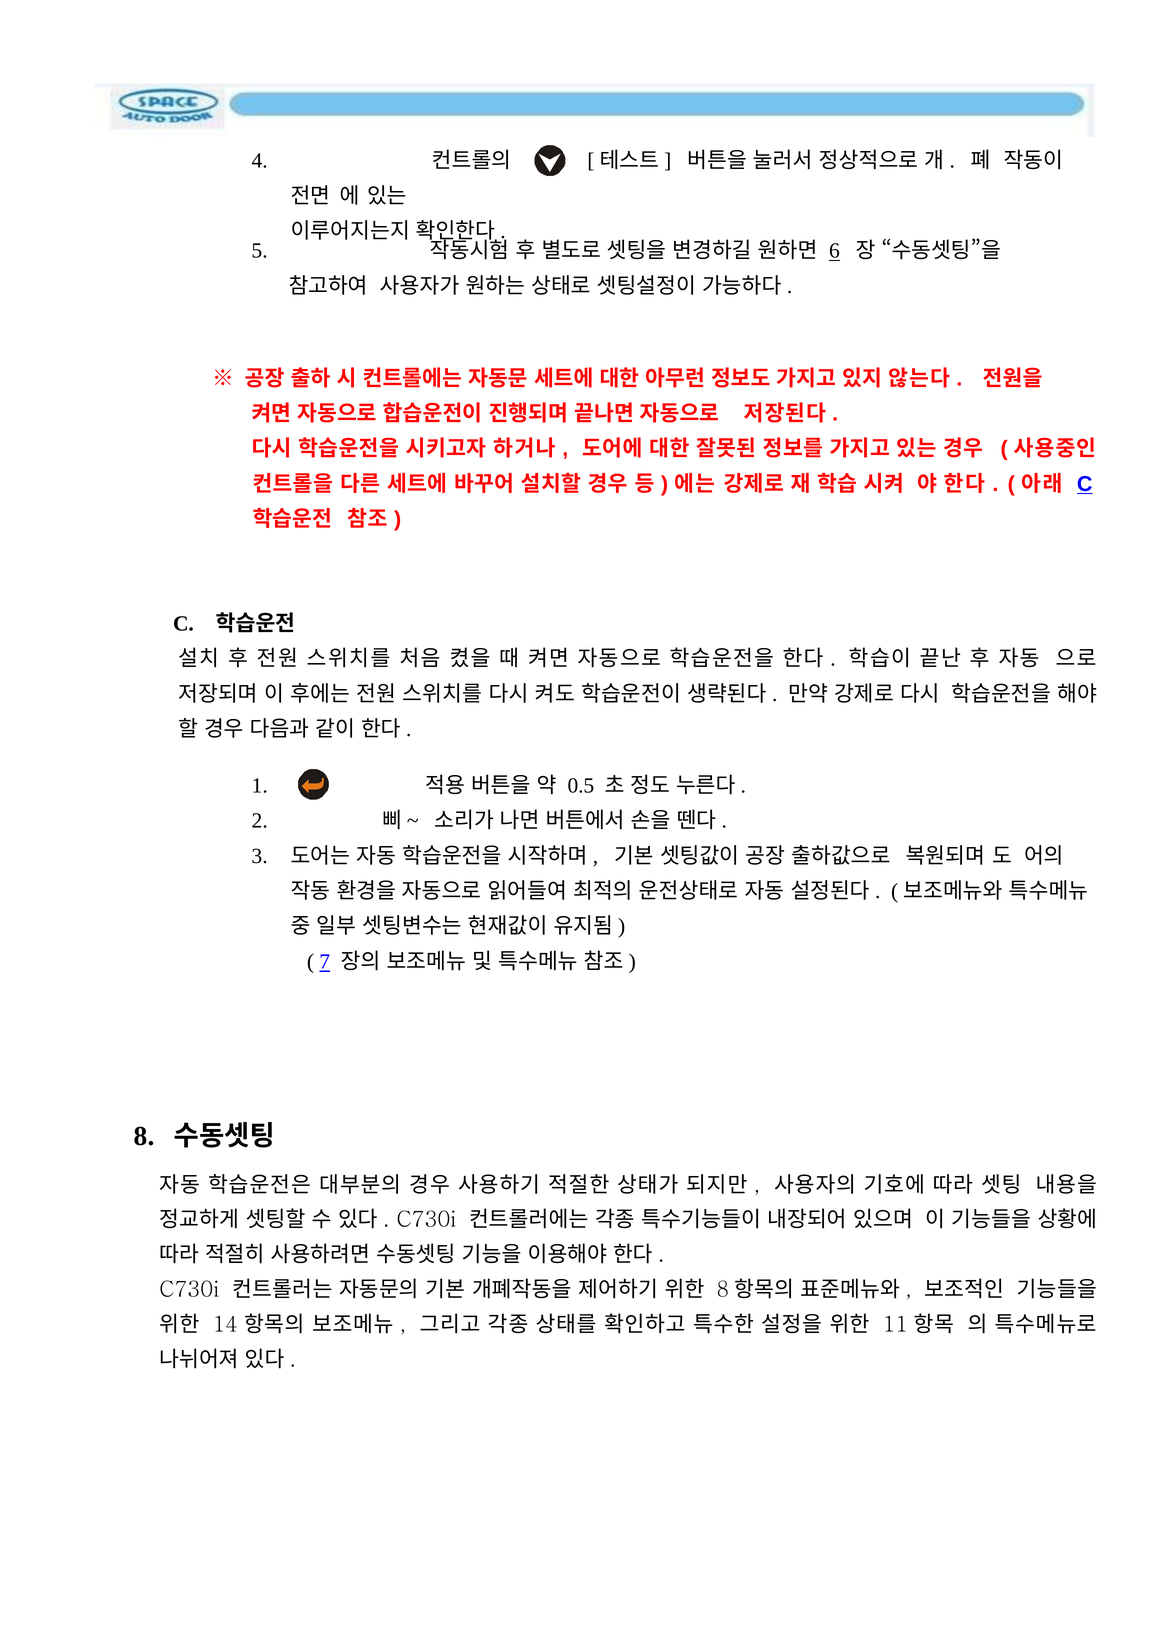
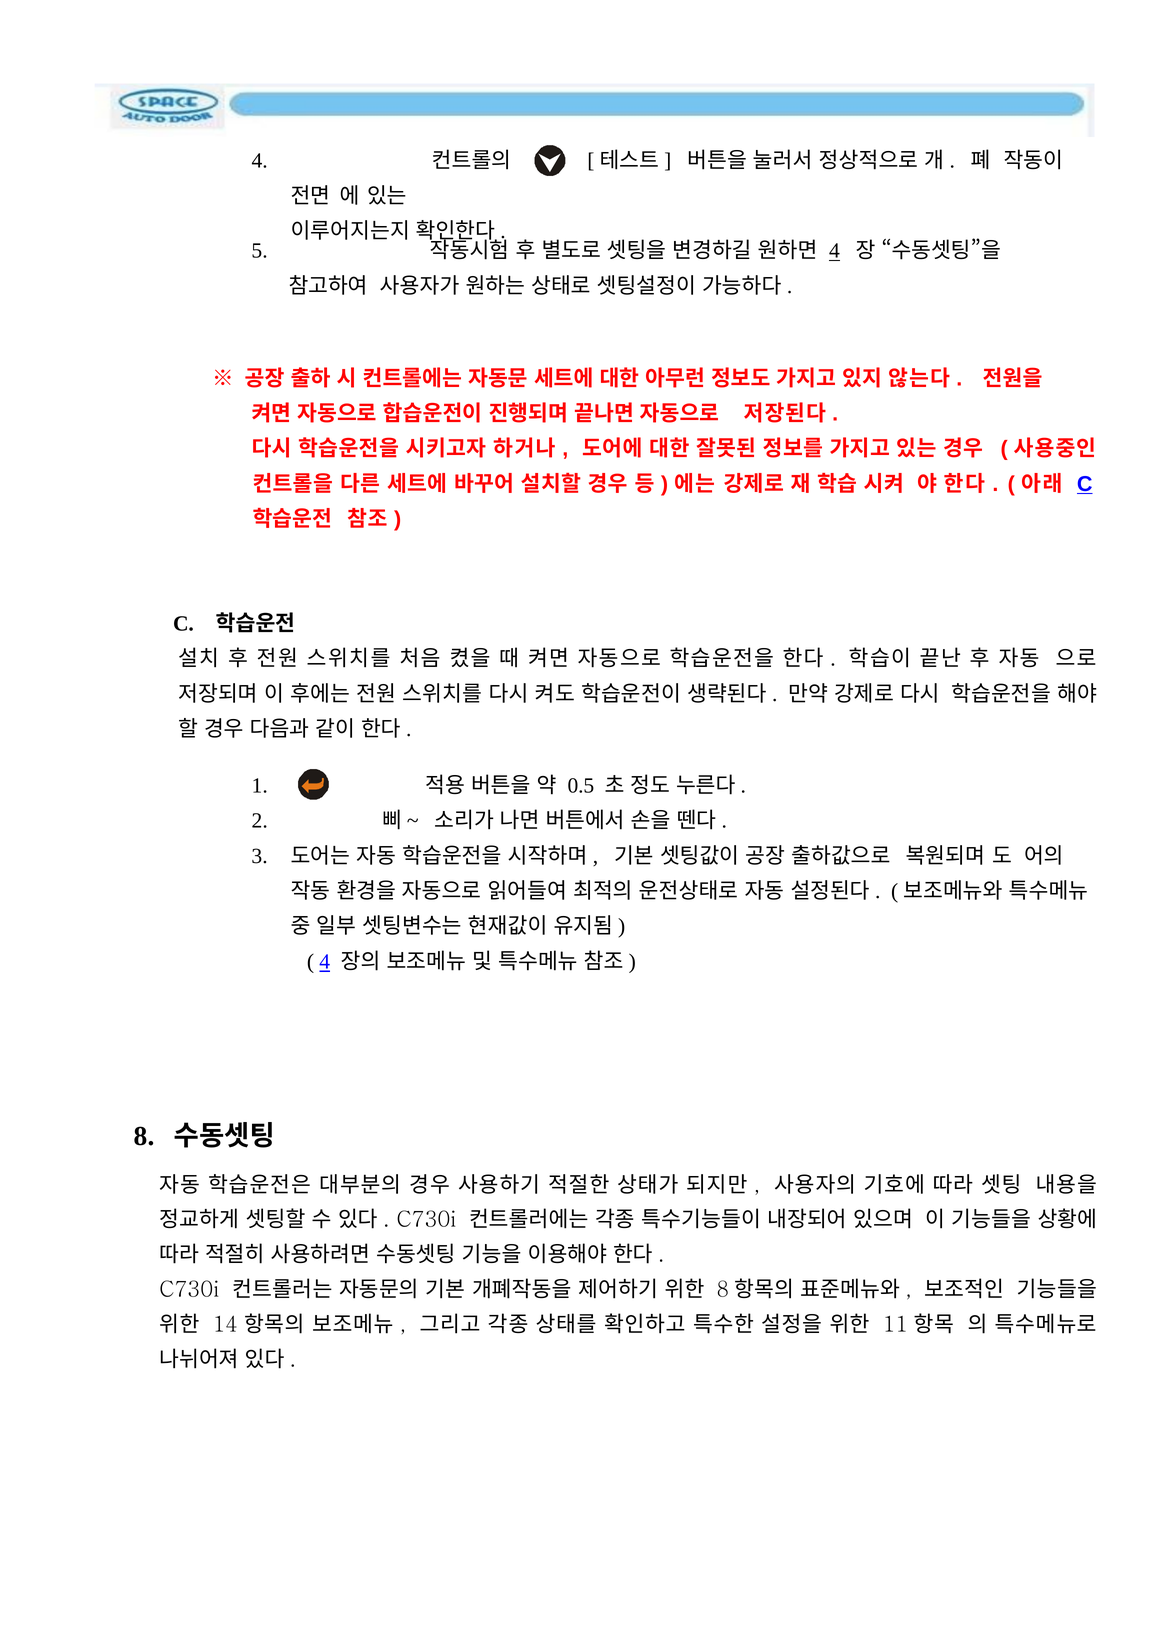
6 at (834, 251): 6 -> 4
7 at (325, 962): 7 -> 4
